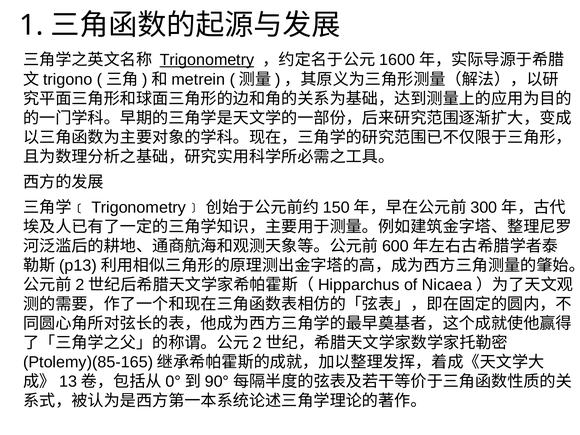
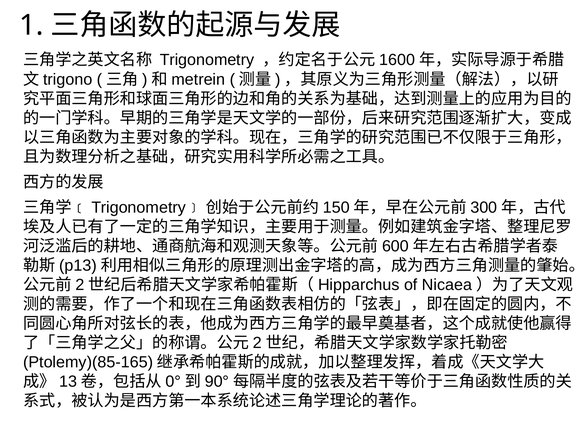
Trigonometry underline: present -> none
